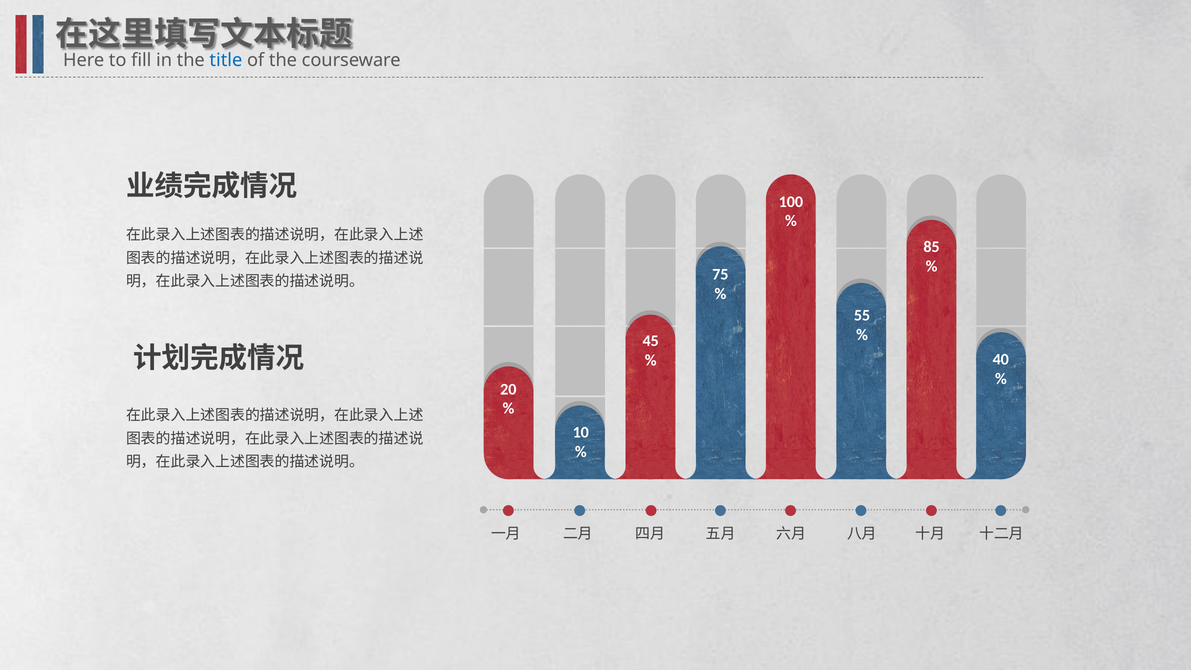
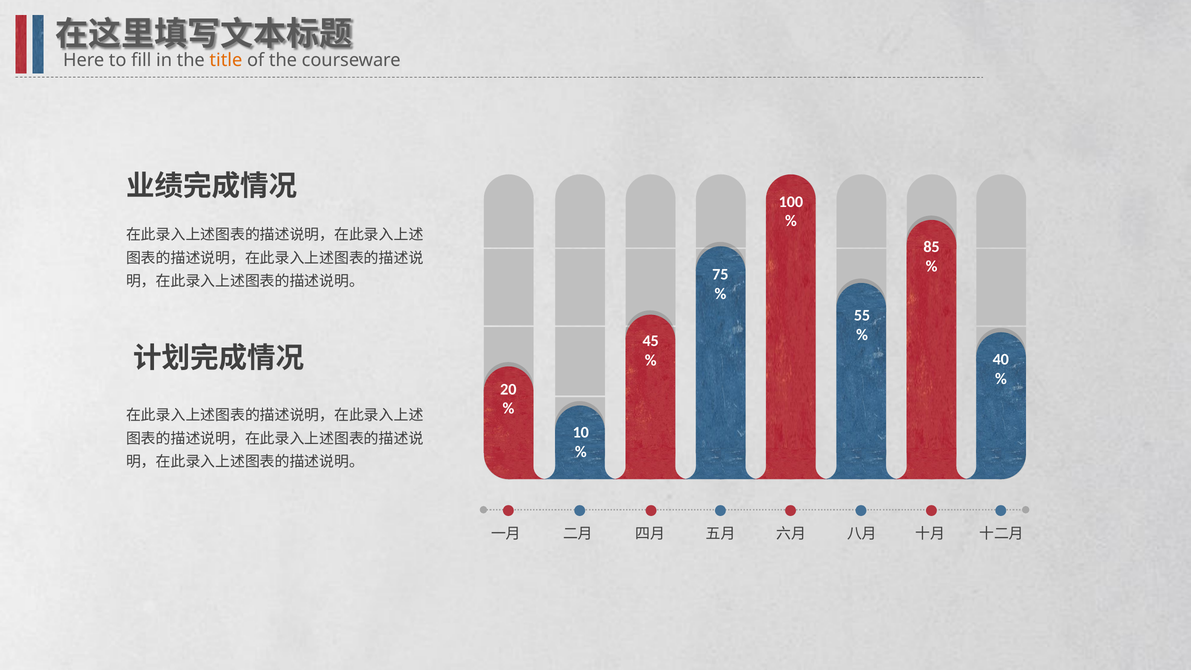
title colour: blue -> orange
